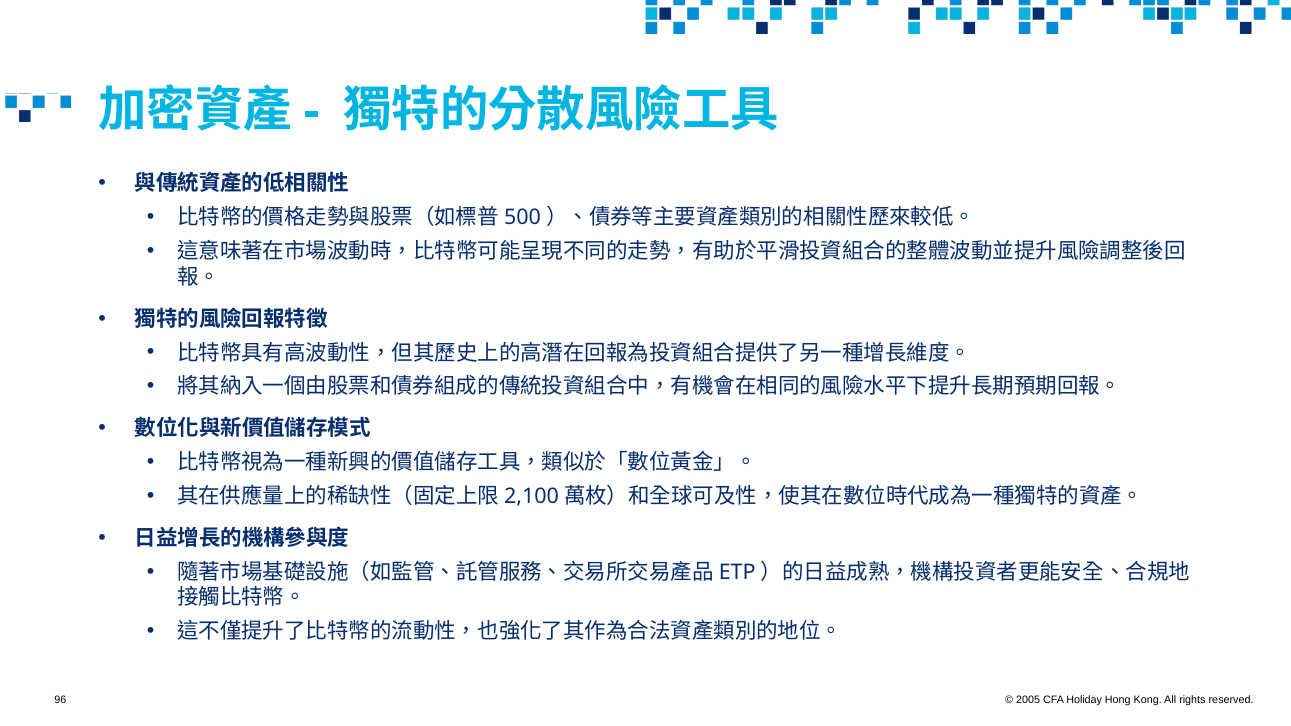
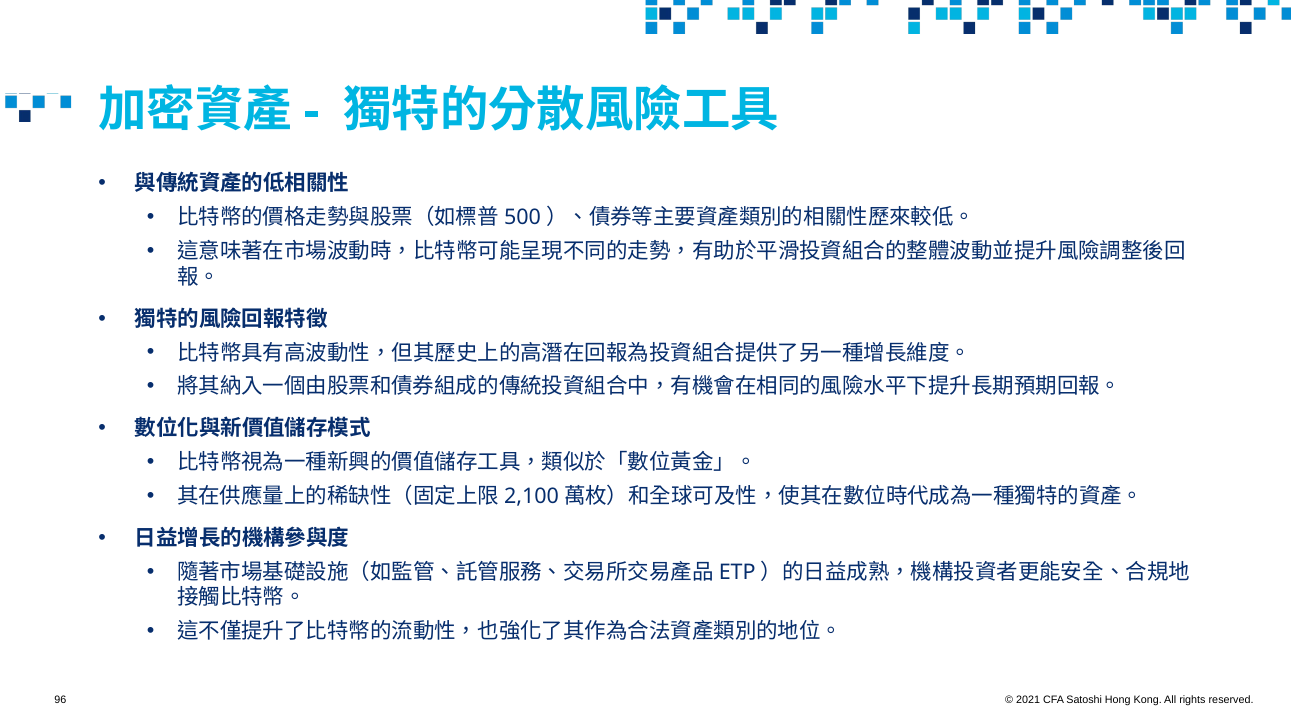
2005: 2005 -> 2021
Holiday: Holiday -> Satoshi
